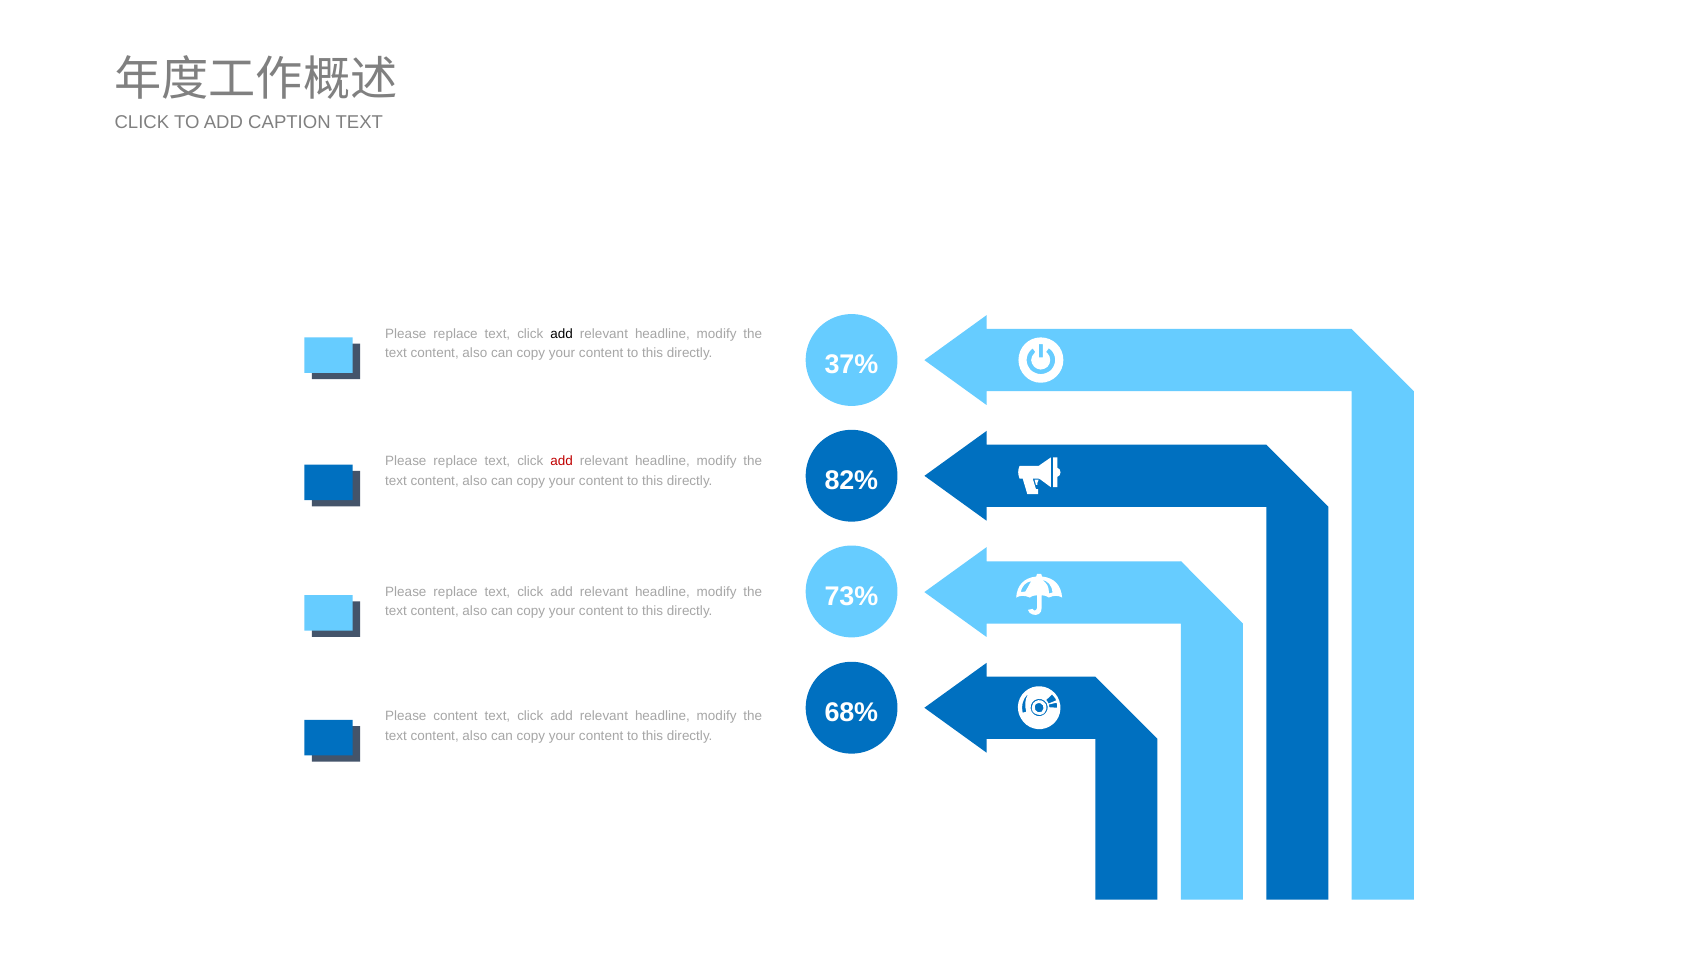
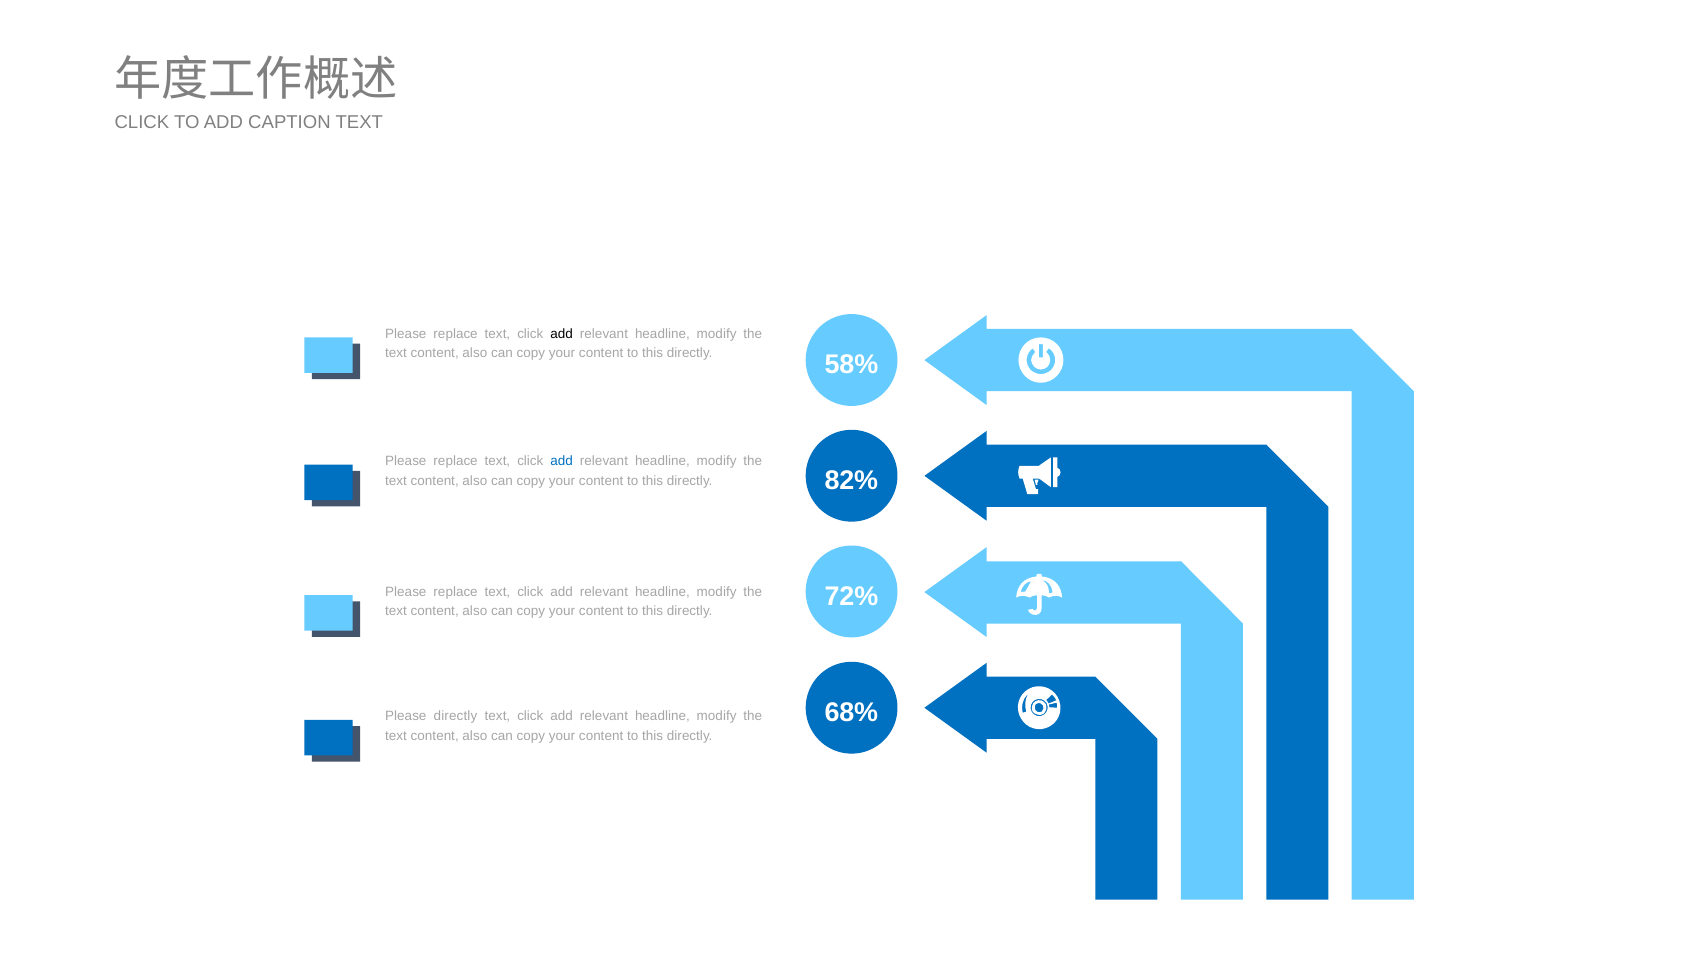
37%: 37% -> 58%
add at (562, 461) colour: red -> blue
73%: 73% -> 72%
Please content: content -> directly
